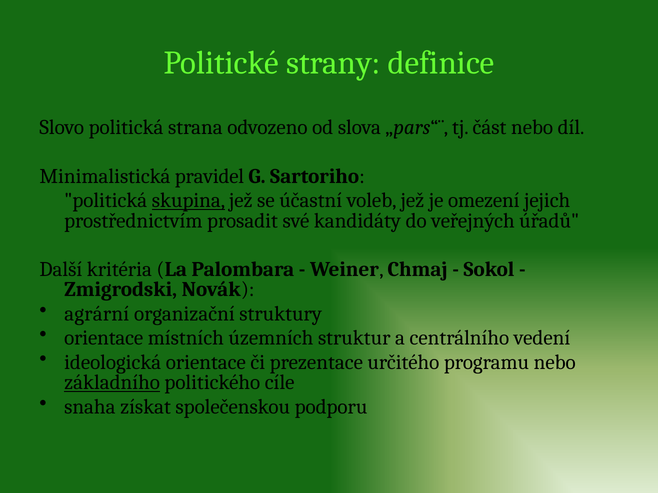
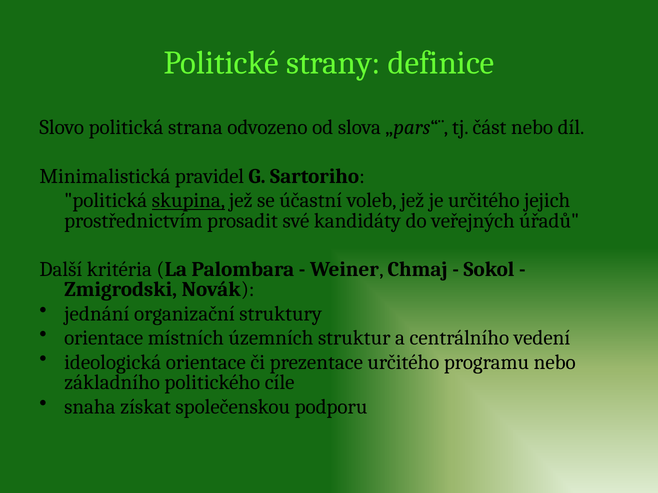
je omezení: omezení -> určitého
agrární: agrární -> jednání
základního underline: present -> none
